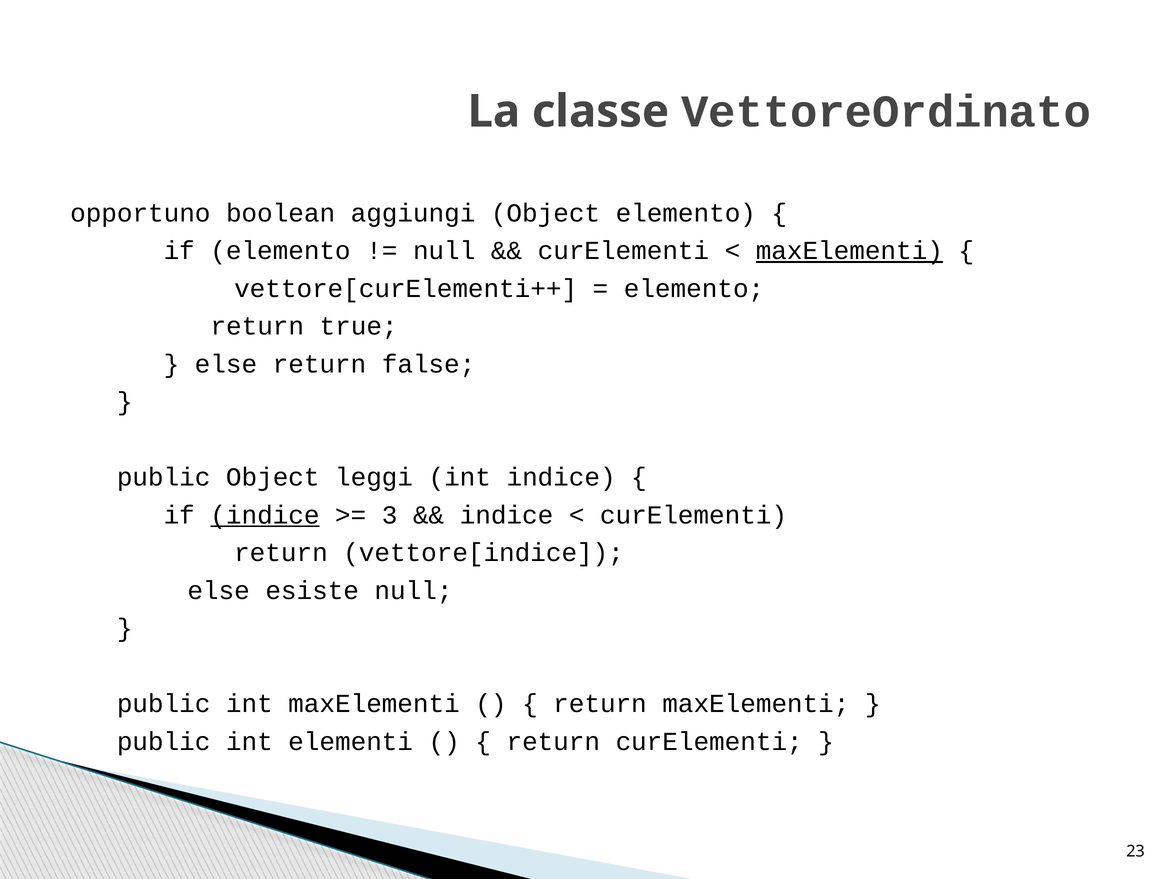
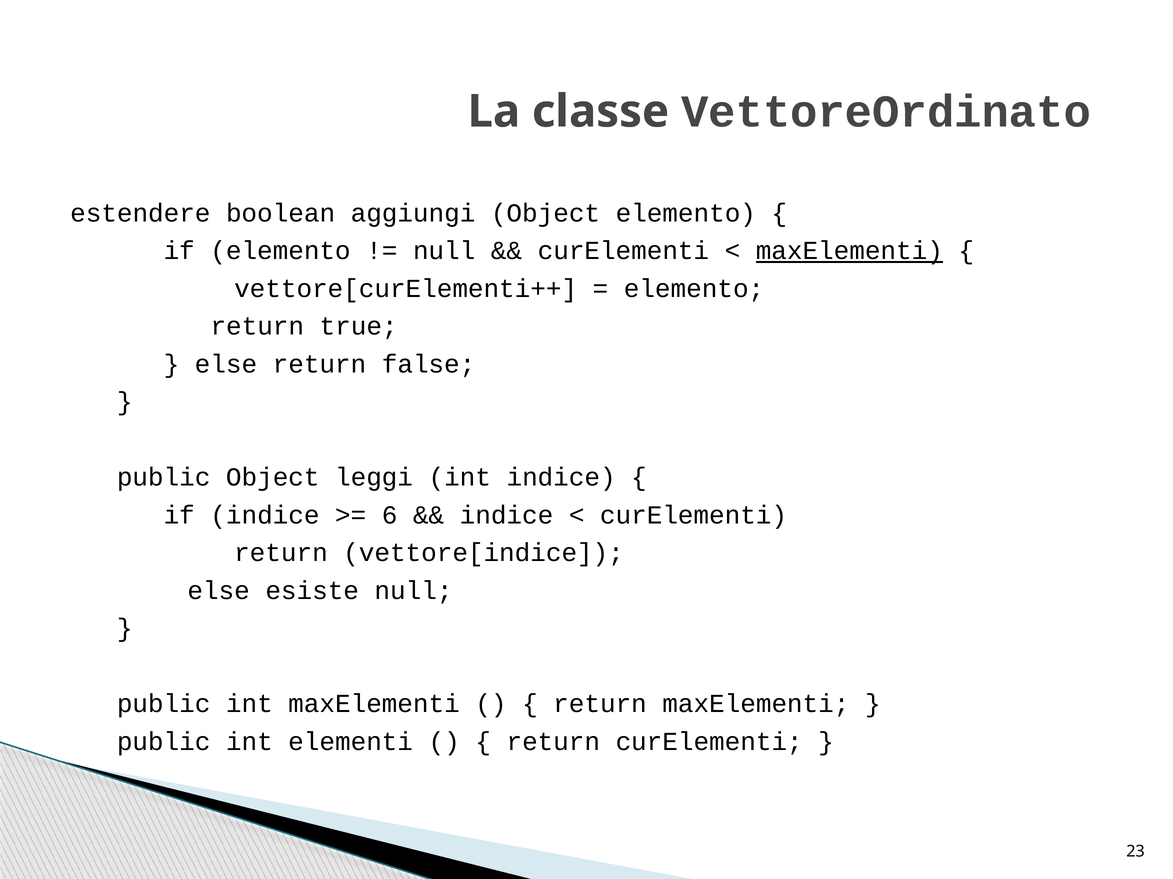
opportuno: opportuno -> estendere
indice at (265, 515) underline: present -> none
3: 3 -> 6
